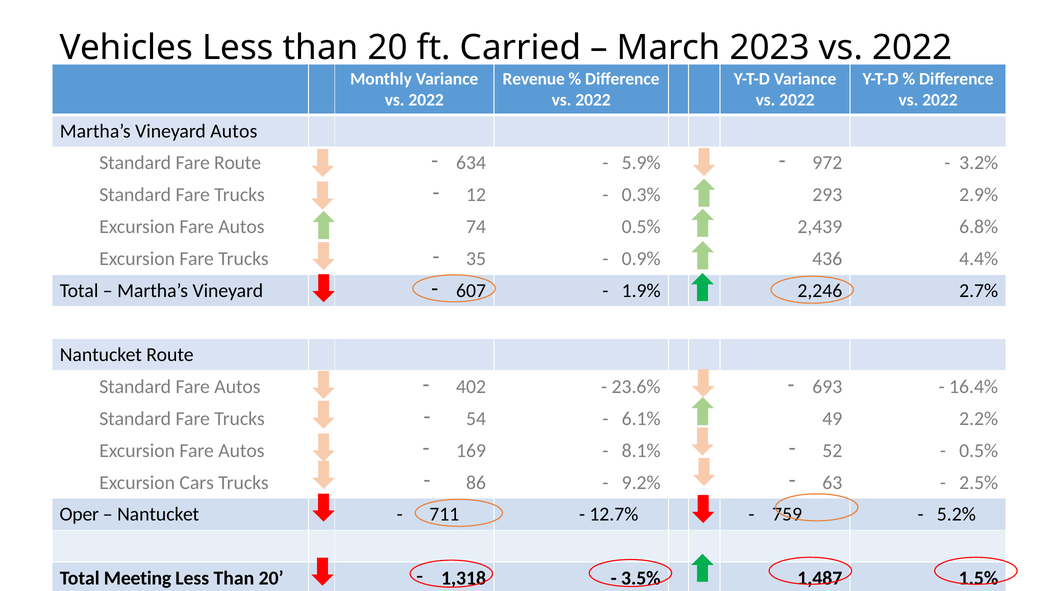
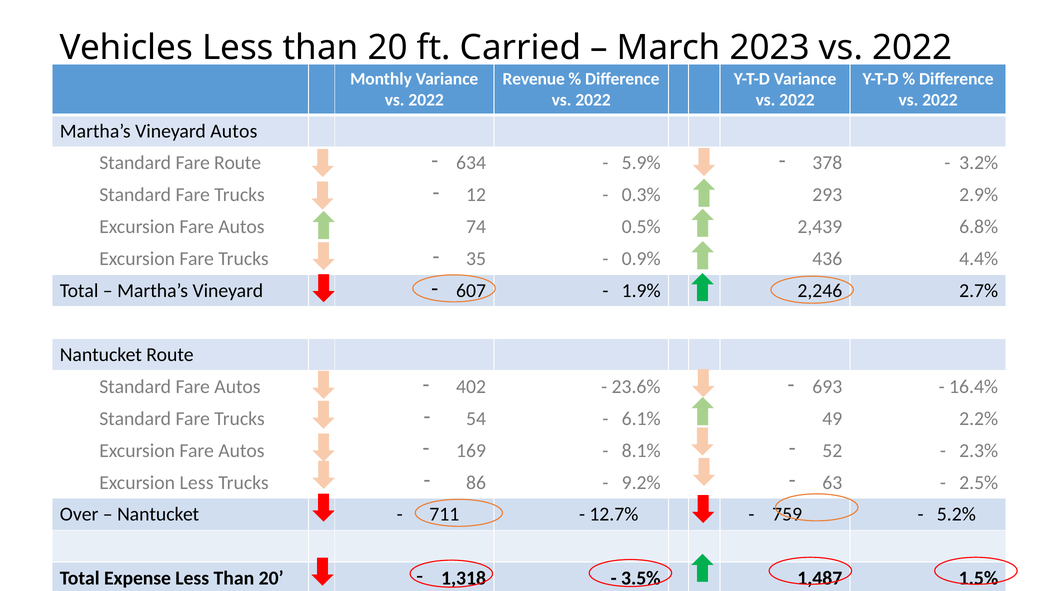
972: 972 -> 378
0.5% at (979, 451): 0.5% -> 2.3%
Excursion Cars: Cars -> Less
Oper: Oper -> Over
Meeting: Meeting -> Expense
